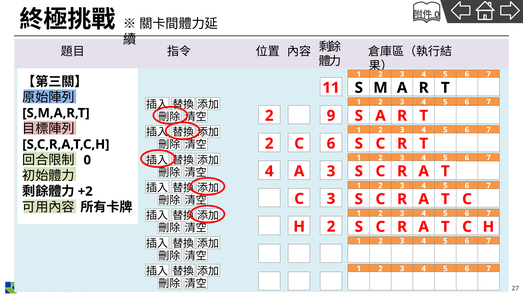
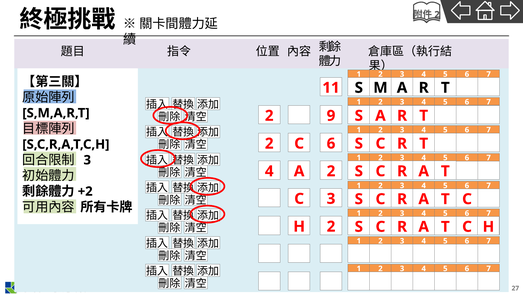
0 at (437, 15): 0 -> 2
0 at (87, 160): 0 -> 3
A 3: 3 -> 2
